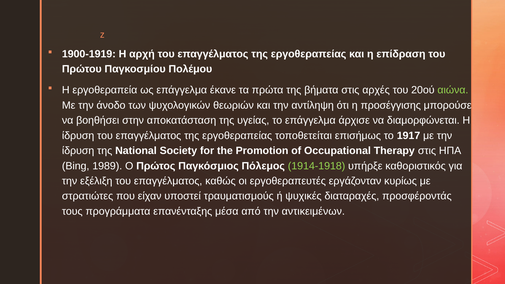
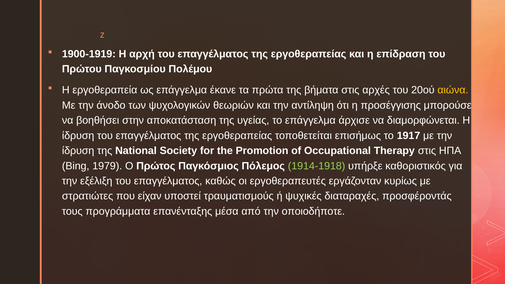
αιώνα colour: light green -> yellow
1989: 1989 -> 1979
αντικειμένων: αντικειμένων -> οποιοδήποτε
